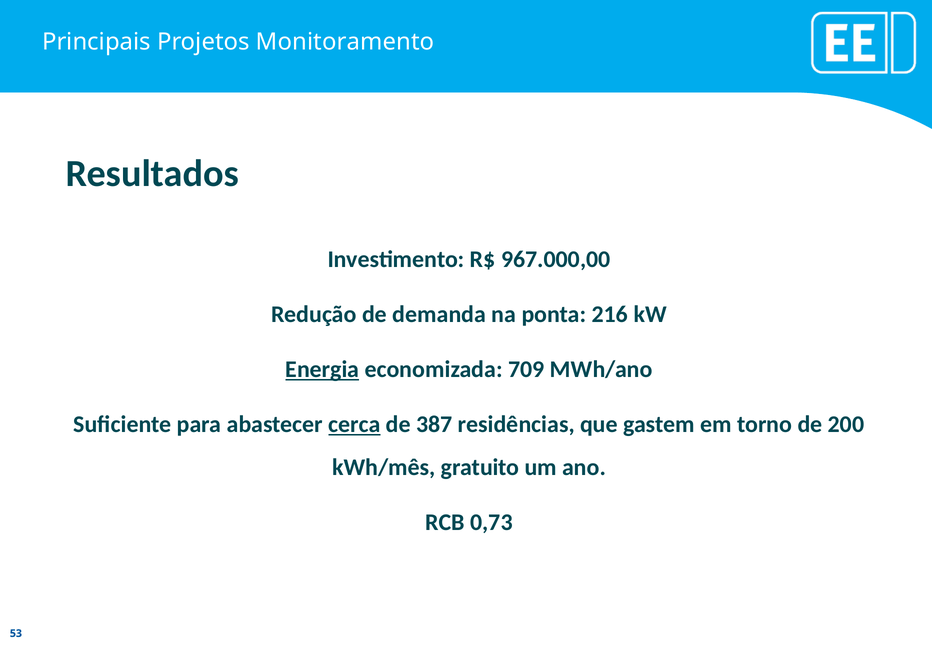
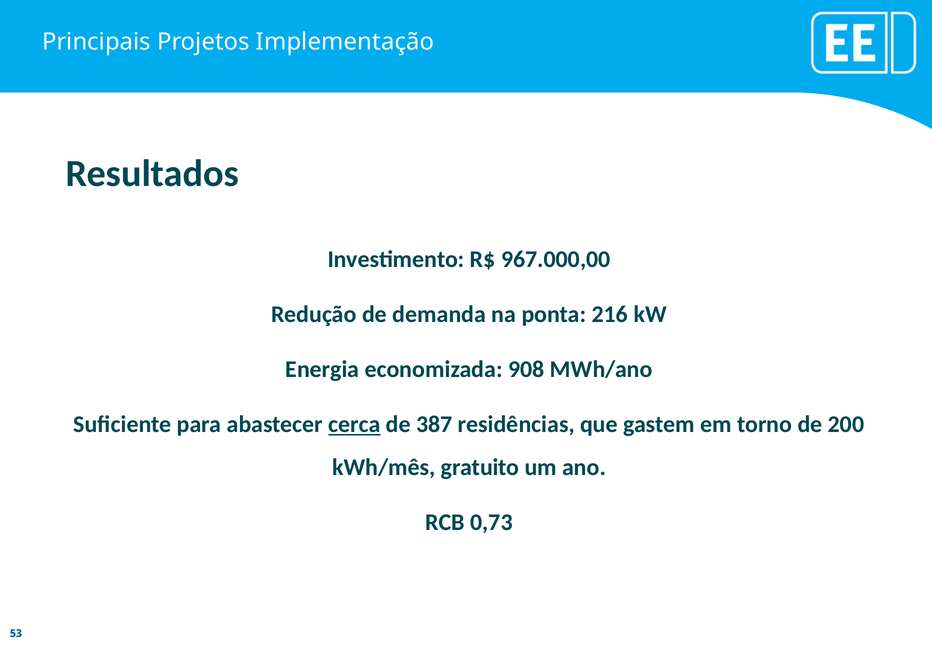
Monitoramento: Monitoramento -> Implementação
Energia underline: present -> none
709: 709 -> 908
